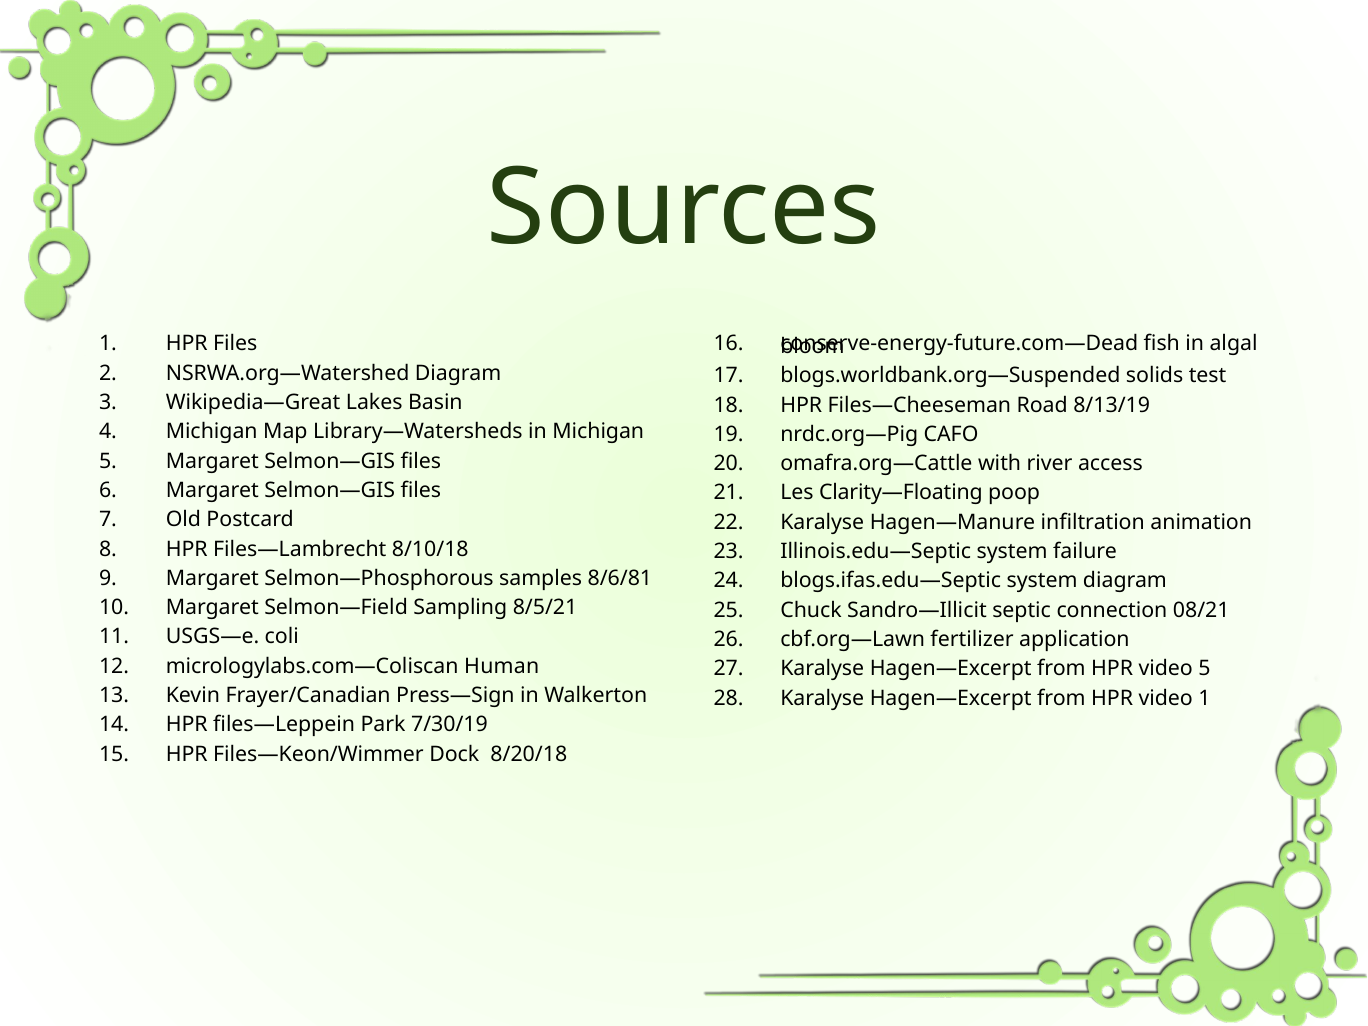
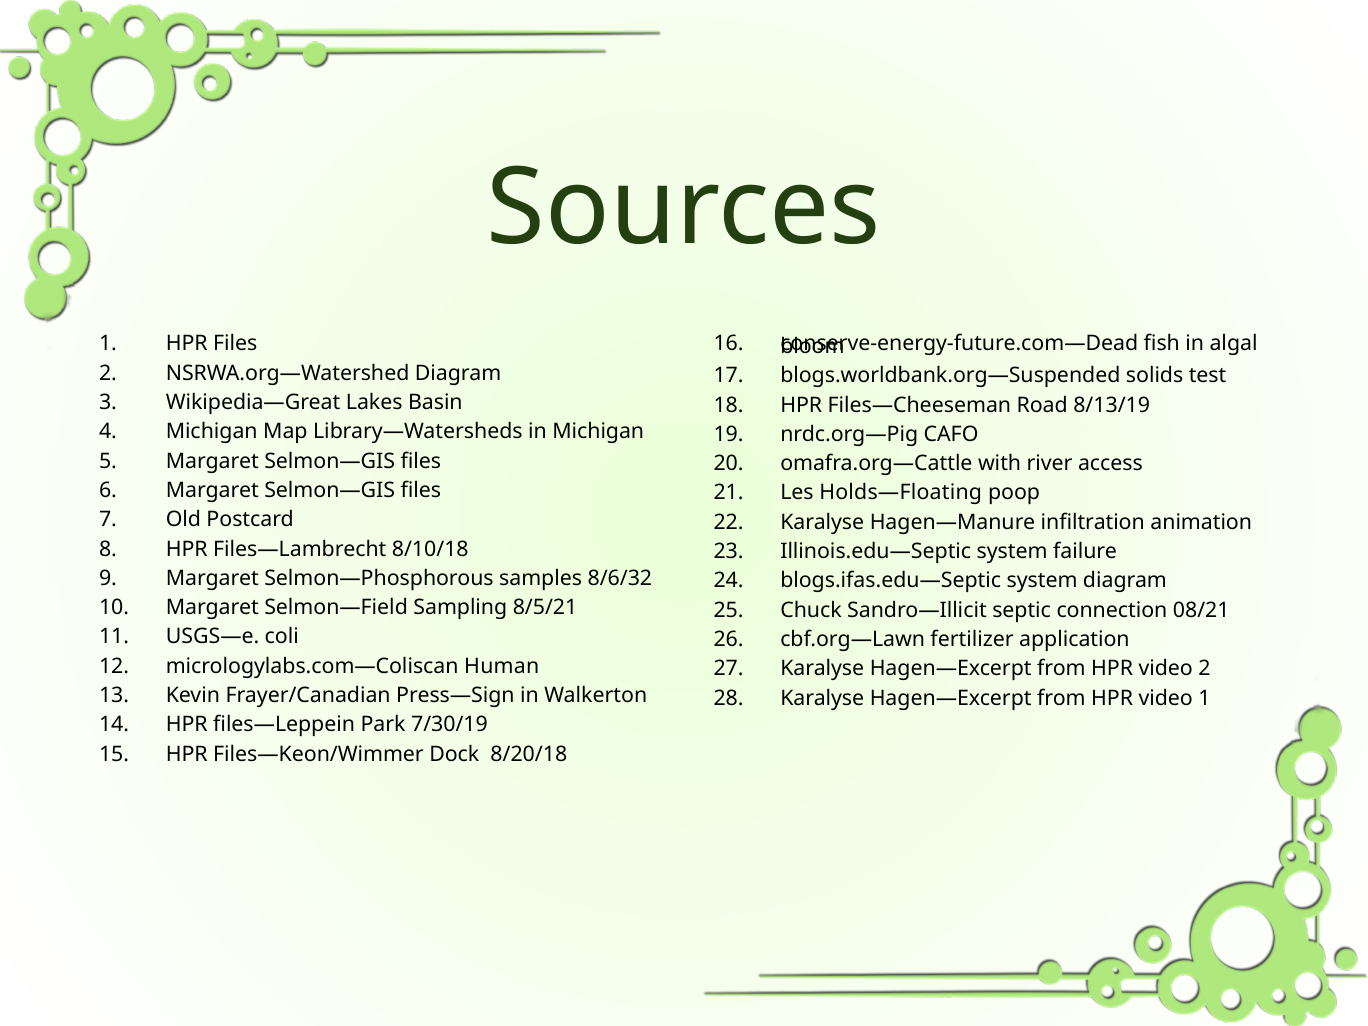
Clarity—Floating: Clarity—Floating -> Holds—Floating
8/6/81: 8/6/81 -> 8/6/32
video 5: 5 -> 2
